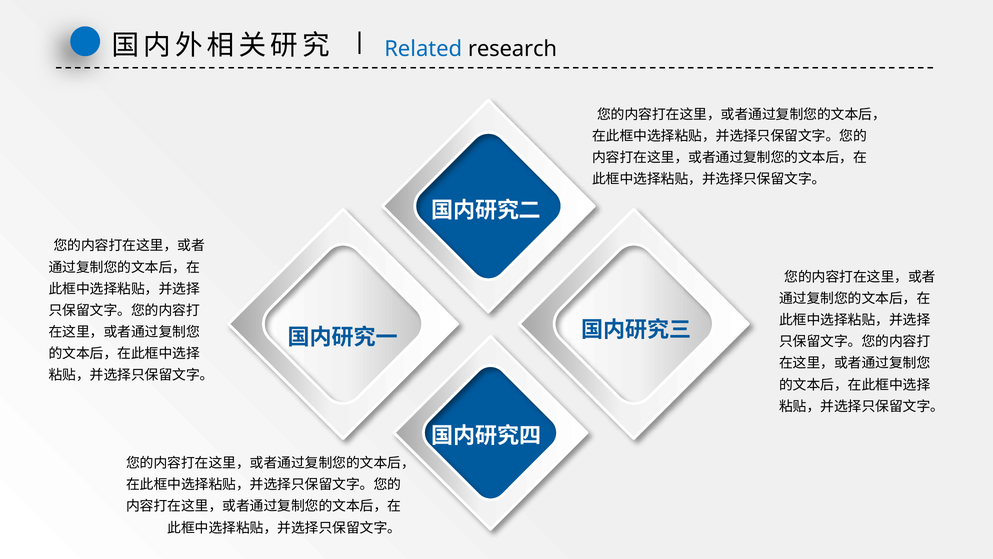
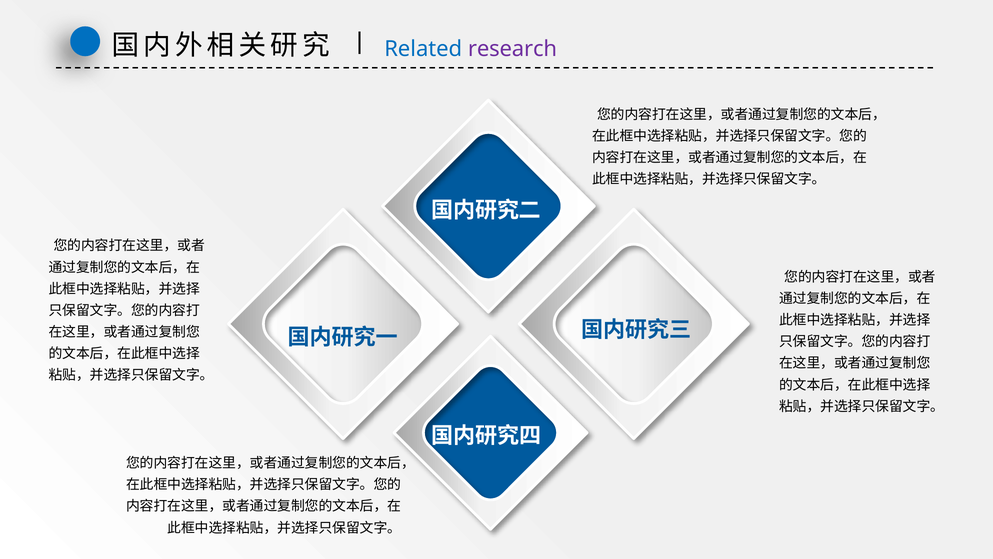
research colour: black -> purple
